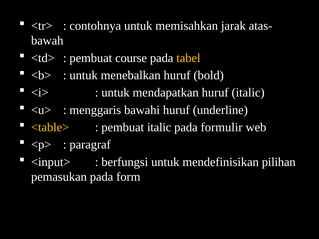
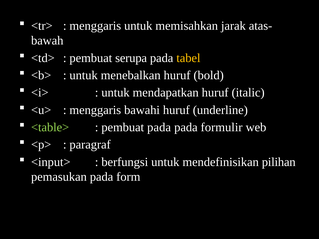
contohnya at (95, 26): contohnya -> menggaris
course: course -> serupa
<table> colour: yellow -> light green
pembuat italic: italic -> pada
